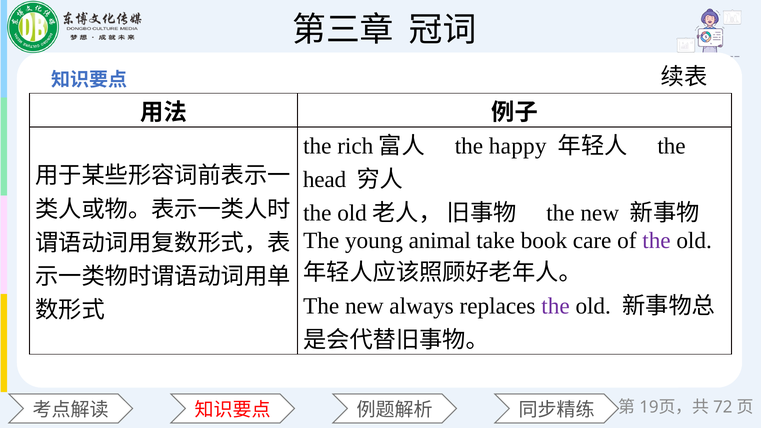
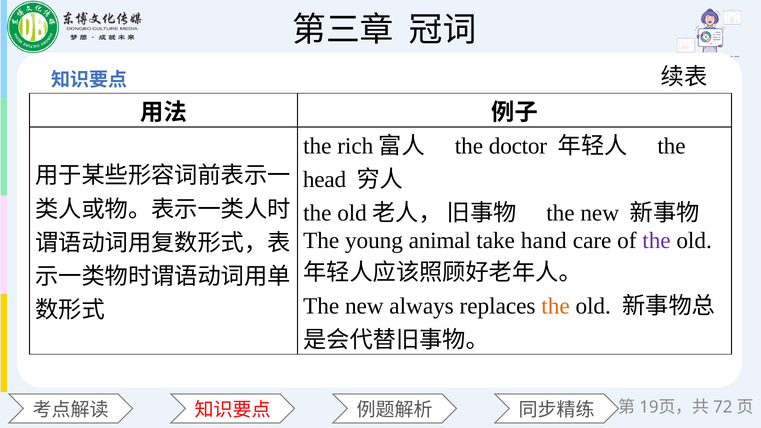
happy: happy -> doctor
book: book -> hand
the at (555, 306) colour: purple -> orange
